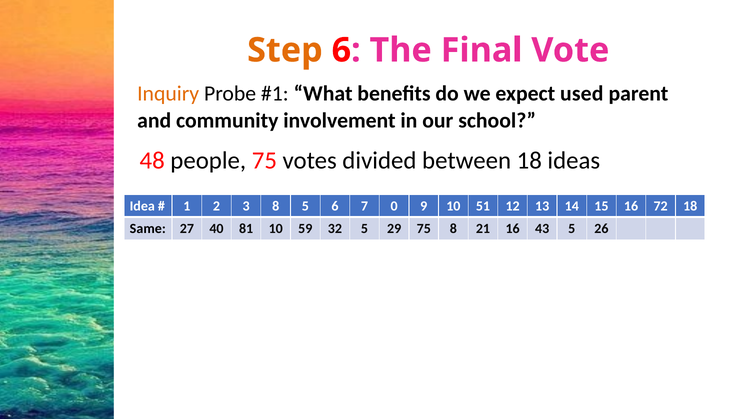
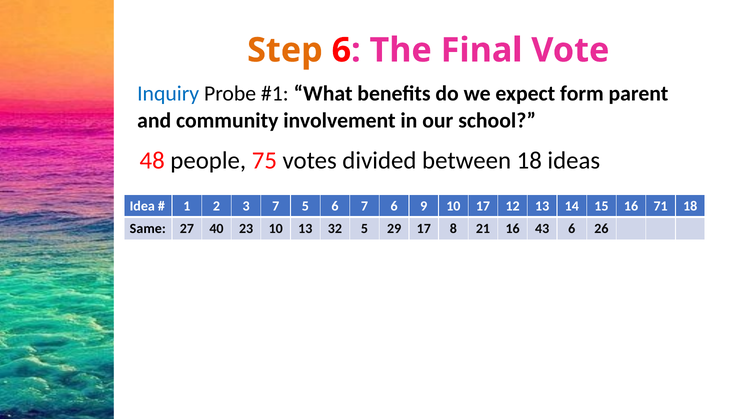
Inquiry colour: orange -> blue
used: used -> form
3 8: 8 -> 7
7 0: 0 -> 6
10 51: 51 -> 17
72: 72 -> 71
81: 81 -> 23
10 59: 59 -> 13
29 75: 75 -> 17
43 5: 5 -> 6
